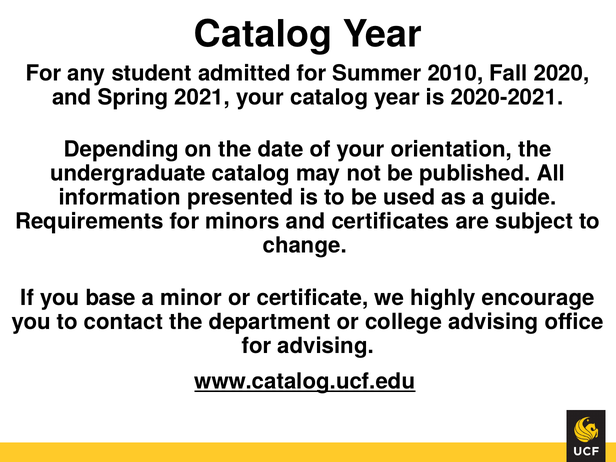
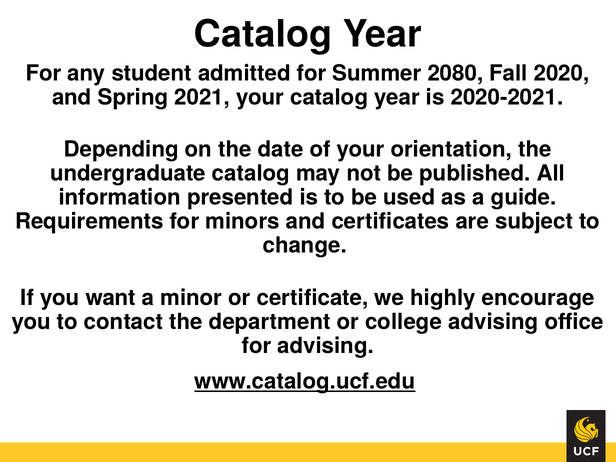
2010: 2010 -> 2080
base: base -> want
